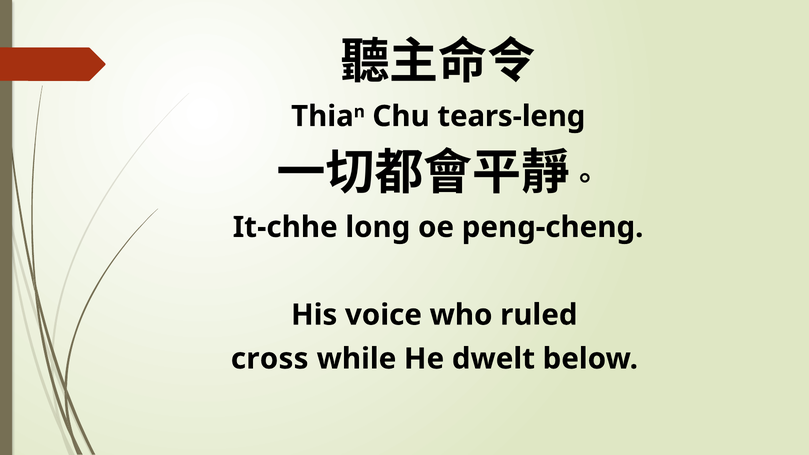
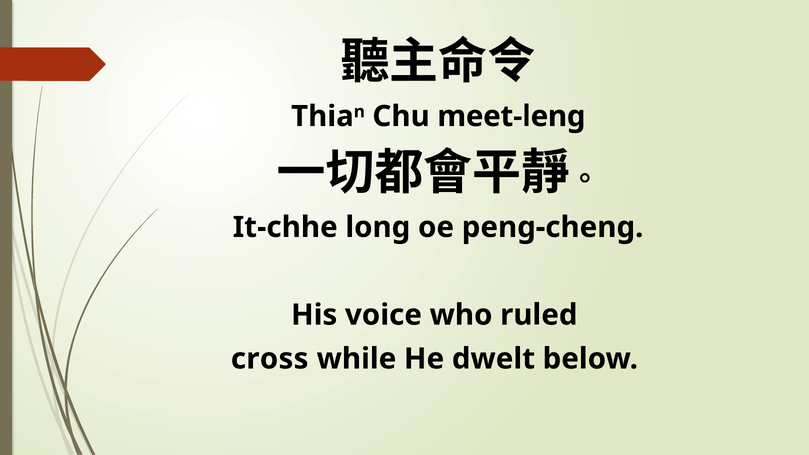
tears-leng: tears-leng -> meet-leng
